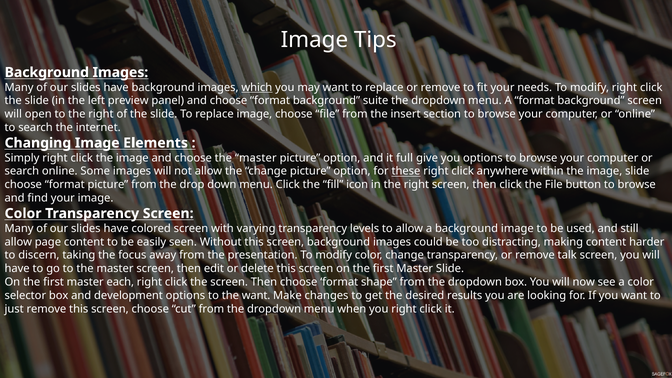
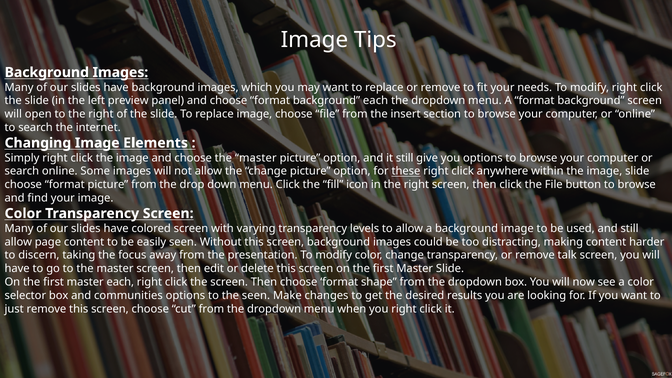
which underline: present -> none
background suite: suite -> each
it full: full -> still
development: development -> communities
the want: want -> seen
